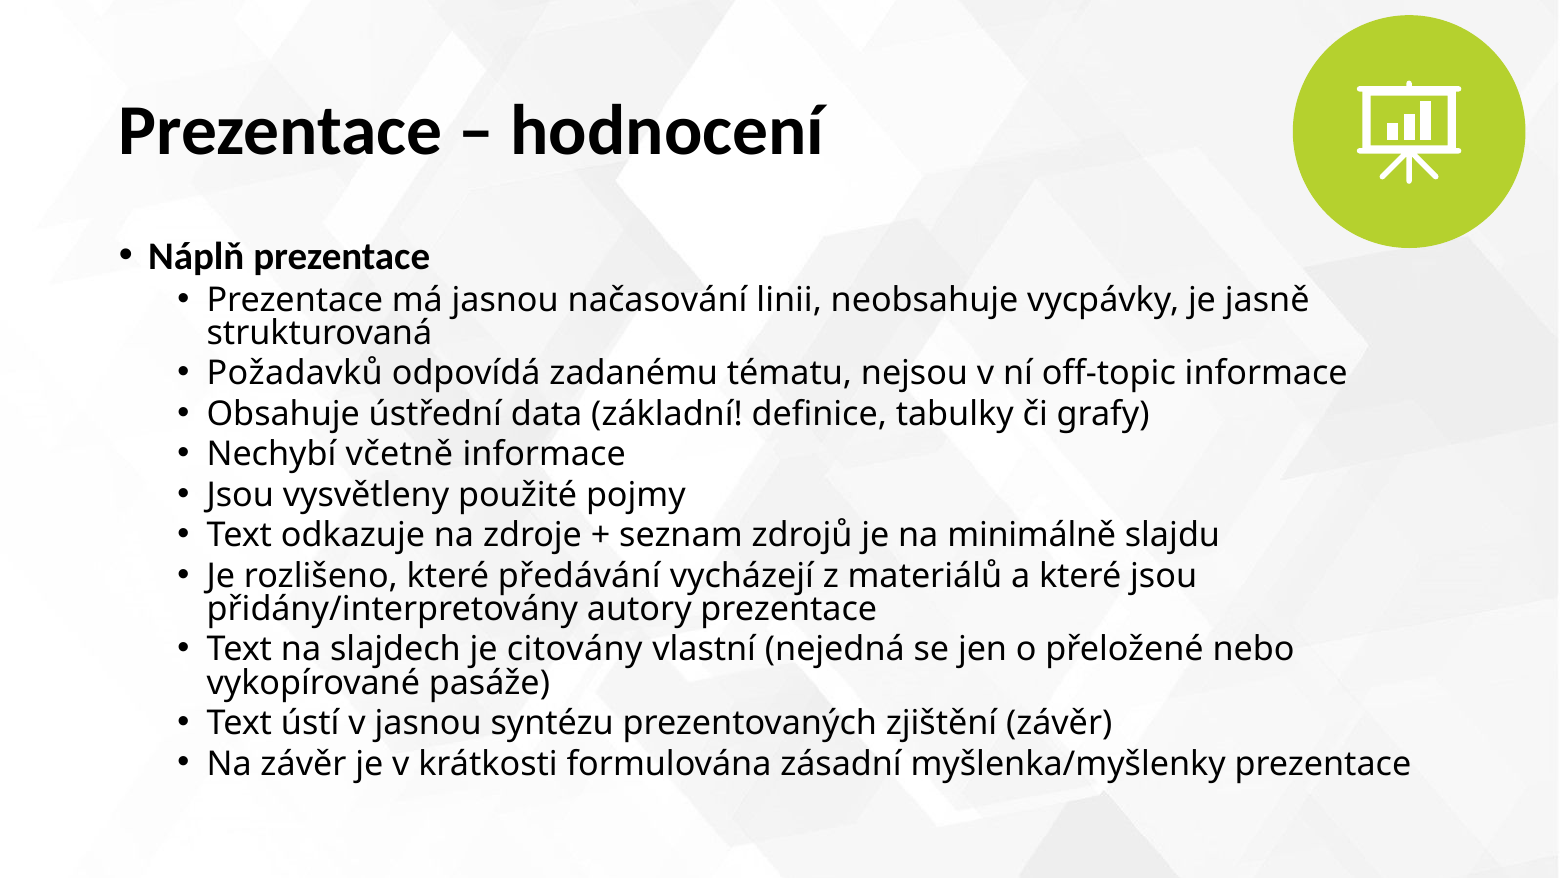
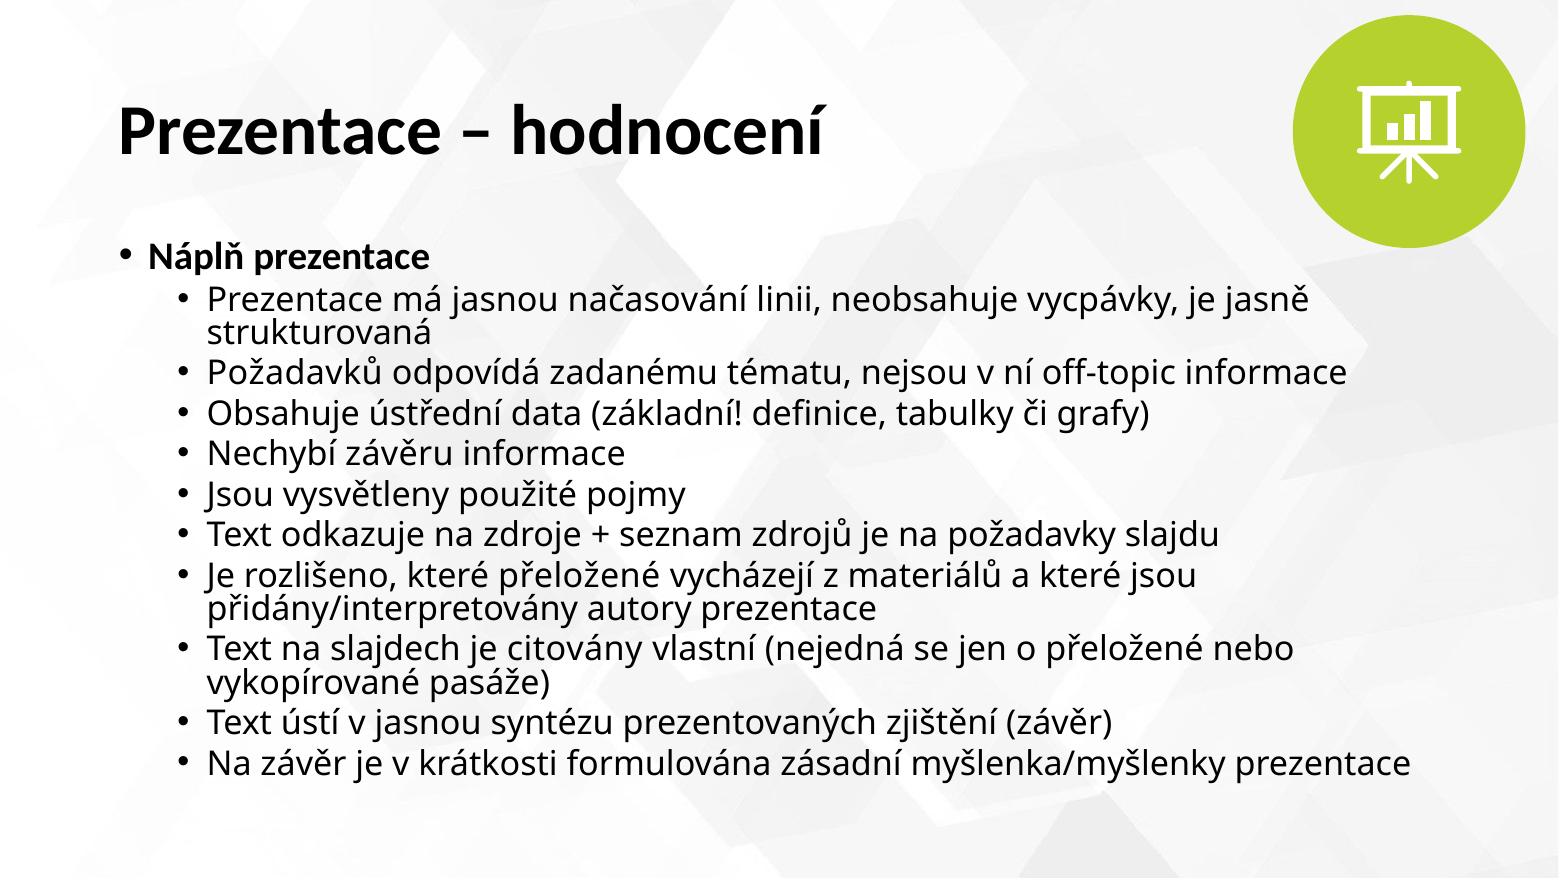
včetně: včetně -> závěru
minimálně: minimálně -> požadavky
které předávání: předávání -> přeložené
